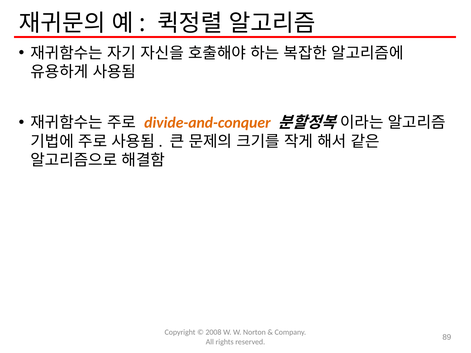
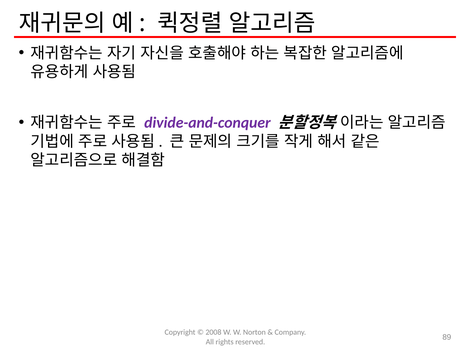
divide-and-conquer colour: orange -> purple
